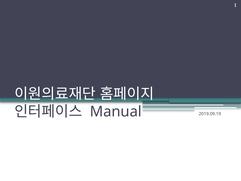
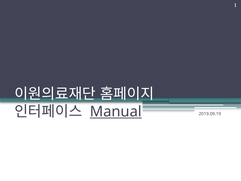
Manual underline: none -> present
